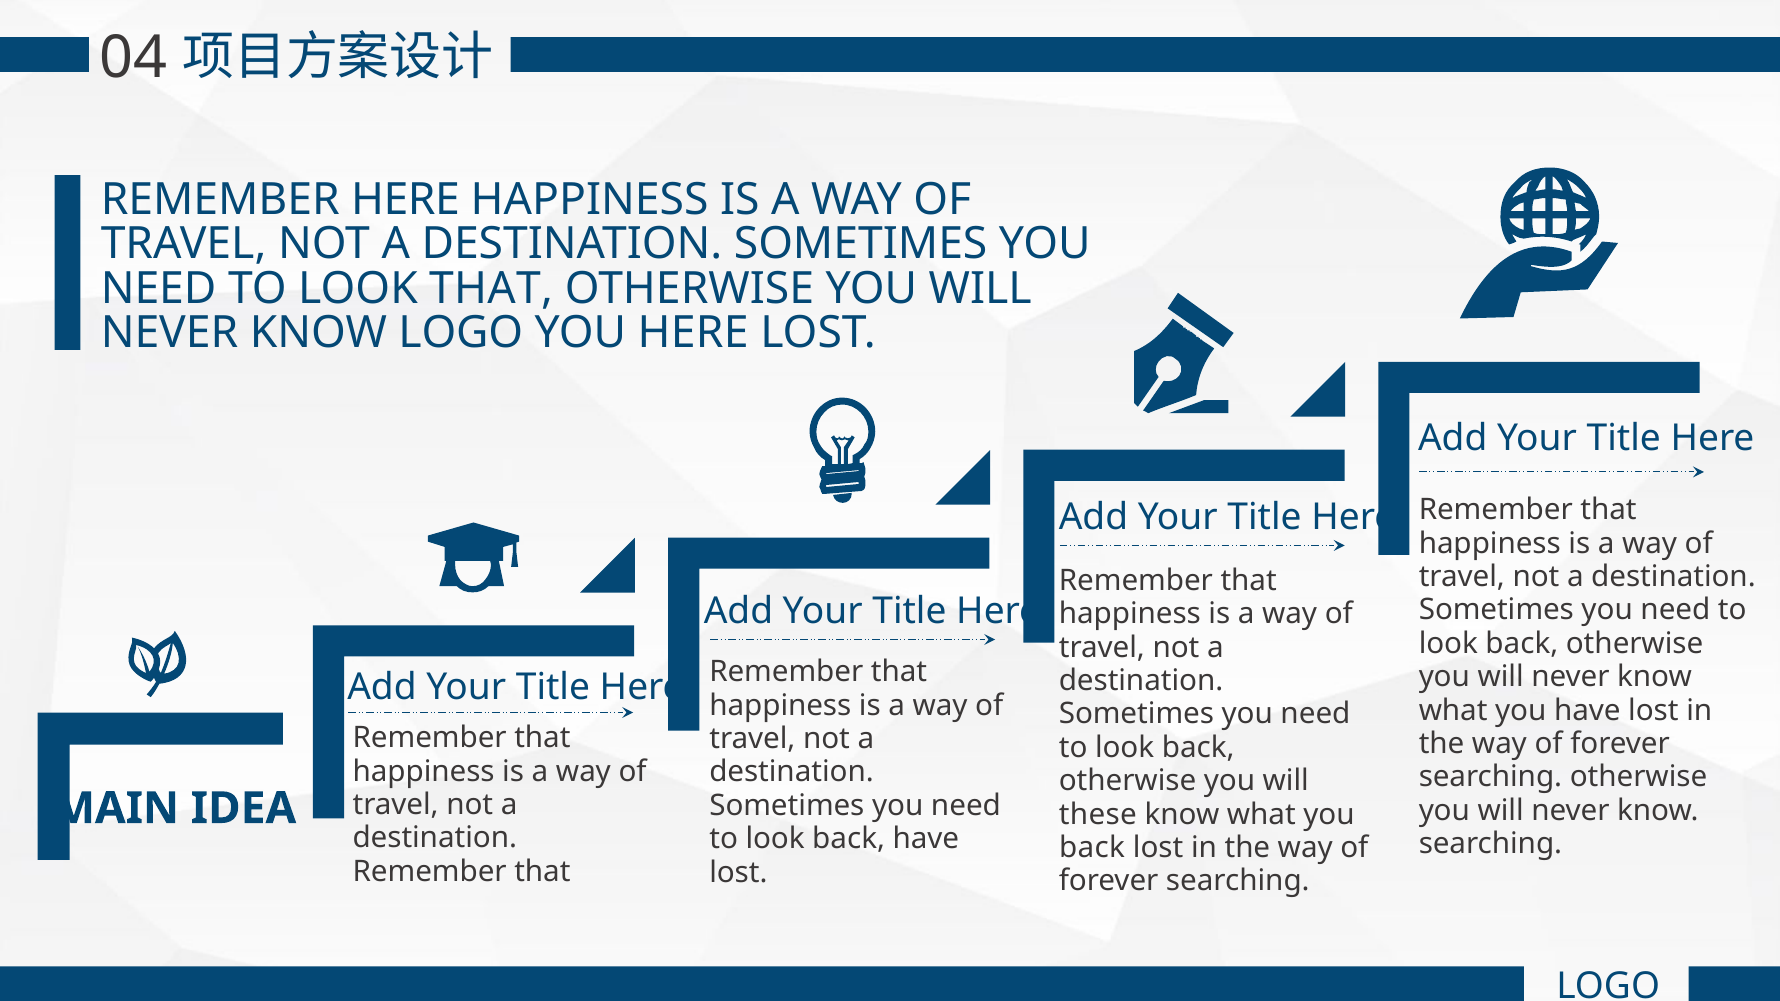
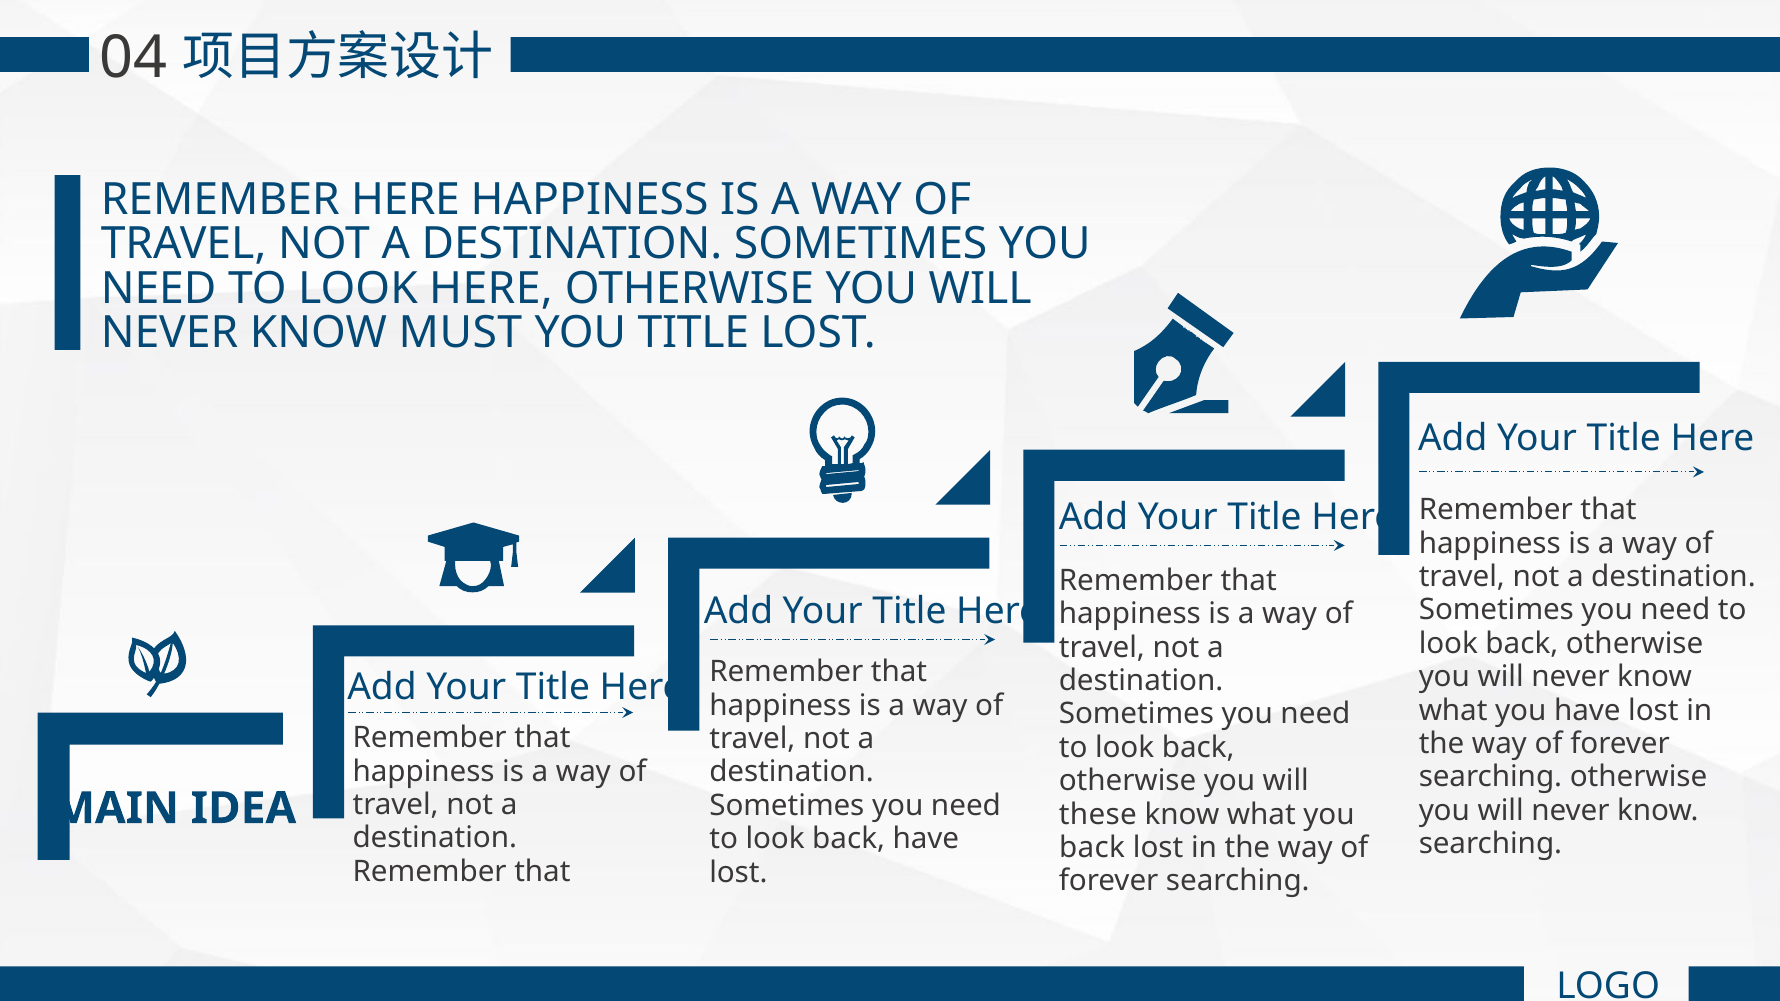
LOOK THAT: THAT -> HERE
KNOW LOGO: LOGO -> MUST
YOU HERE: HERE -> TITLE
